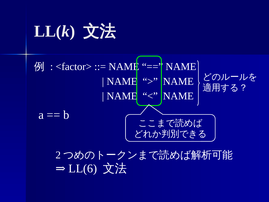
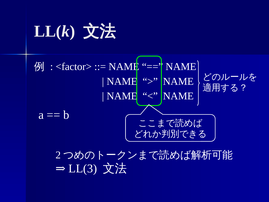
LL(6: LL(6 -> LL(3
